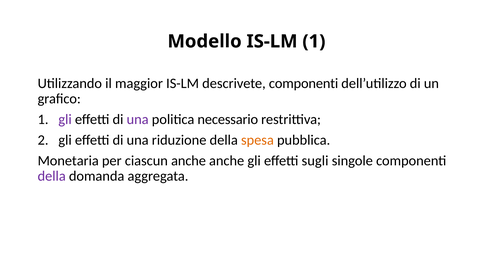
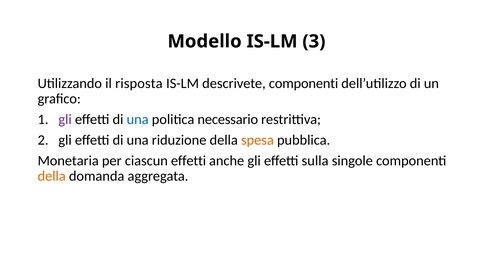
IS-LM 1: 1 -> 3
maggior: maggior -> risposta
una at (138, 120) colour: purple -> blue
ciascun anche: anche -> effetti
sugli: sugli -> sulla
della at (52, 176) colour: purple -> orange
